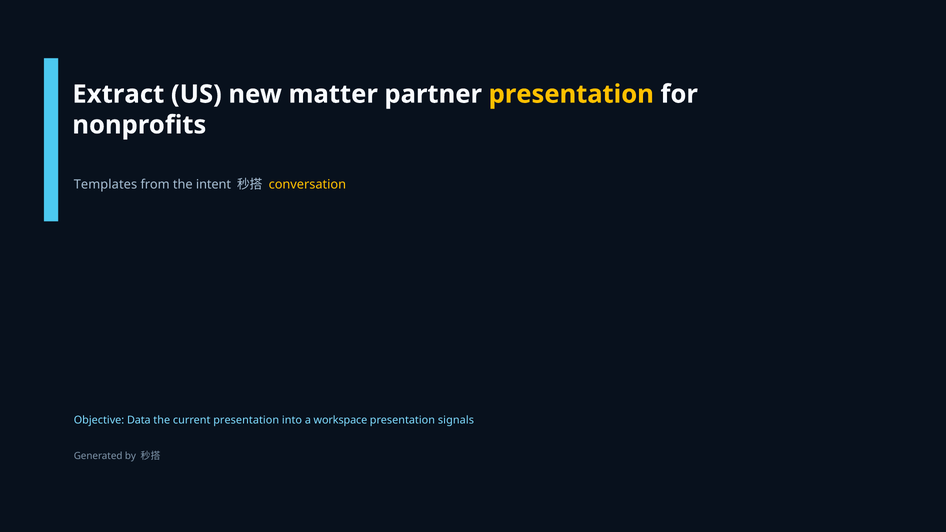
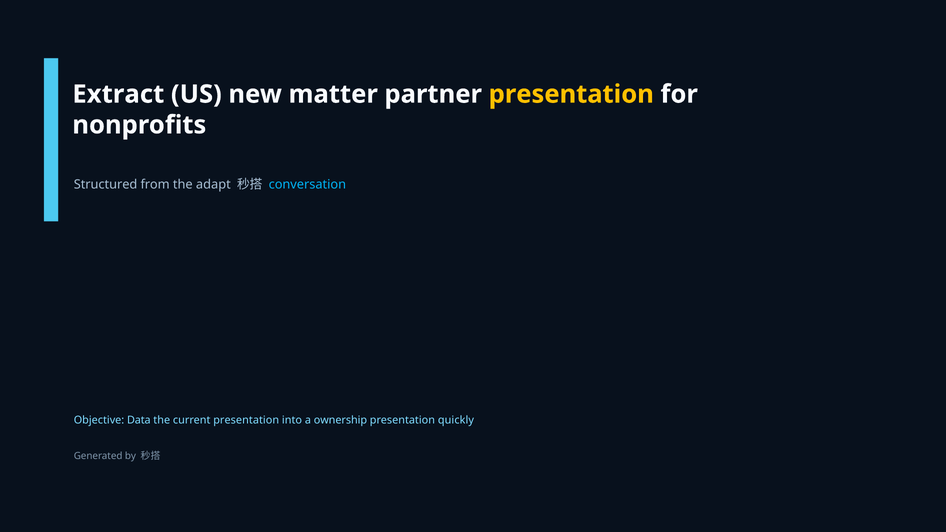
Templates: Templates -> Structured
intent: intent -> adapt
conversation colour: yellow -> light blue
workspace: workspace -> ownership
signals: signals -> quickly
